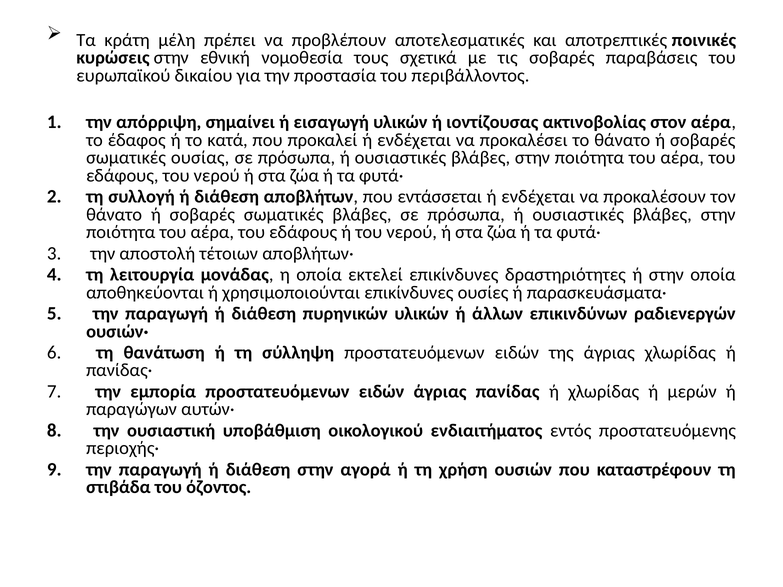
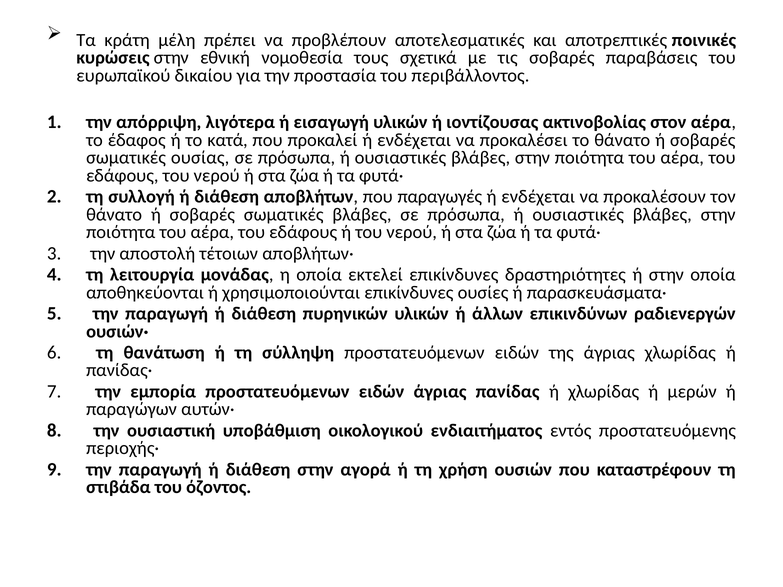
σημαίνει: σημαίνει -> λιγότερα
εντάσσεται: εντάσσεται -> παραγωγές
